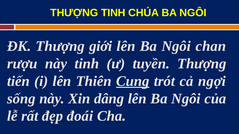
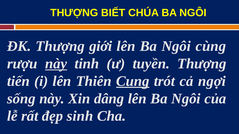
THƯỢNG TINH: TINH -> BIẾT
chan: chan -> cùng
này at (56, 64) underline: none -> present
đoái: đoái -> sinh
